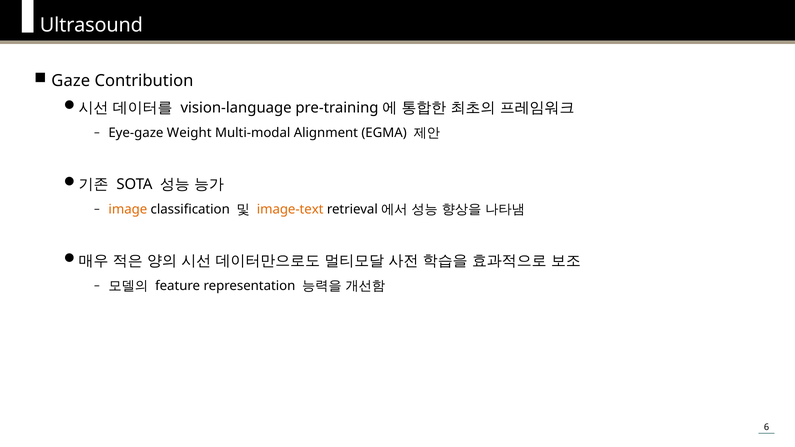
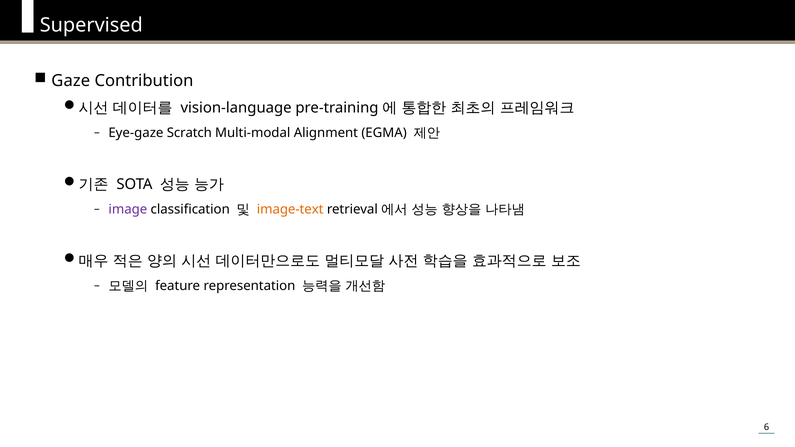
Ultrasound: Ultrasound -> Supervised
Weight: Weight -> Scratch
image colour: orange -> purple
